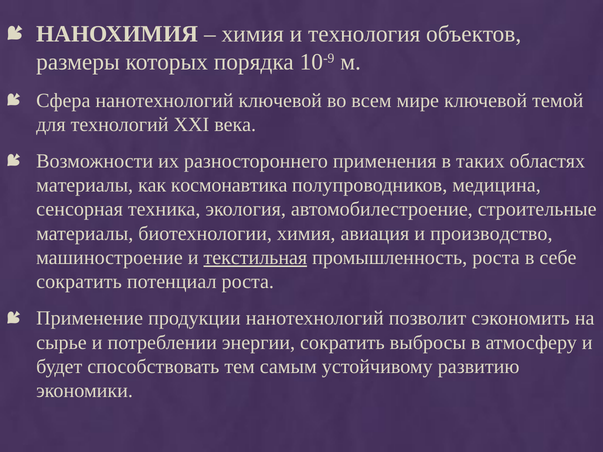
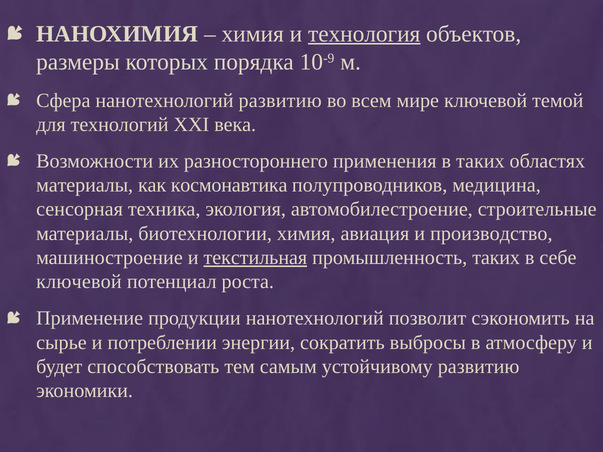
технология underline: none -> present
нанотехнологий ключевой: ключевой -> развитию
промышленность роста: роста -> таких
сократить at (79, 282): сократить -> ключевой
